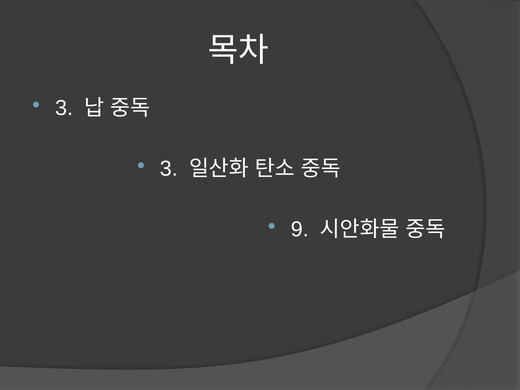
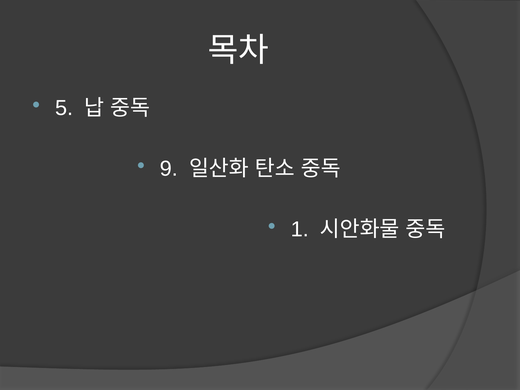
3 at (64, 108): 3 -> 5
3 at (169, 169): 3 -> 9
9: 9 -> 1
